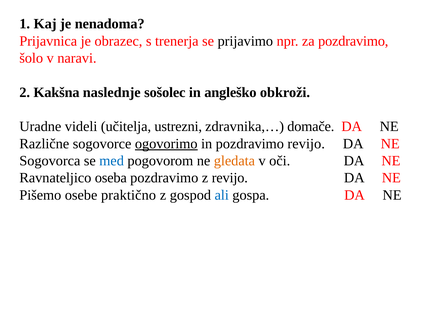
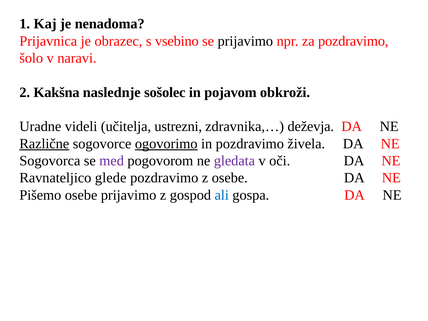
trenerja: trenerja -> vsebino
angleško: angleško -> pojavom
domače: domače -> deževja
Različne underline: none -> present
pozdravimo revijo: revijo -> živela
med colour: blue -> purple
gledata colour: orange -> purple
oseba: oseba -> glede
z revijo: revijo -> osebe
osebe praktično: praktično -> prijavimo
